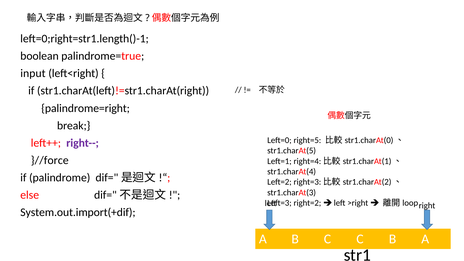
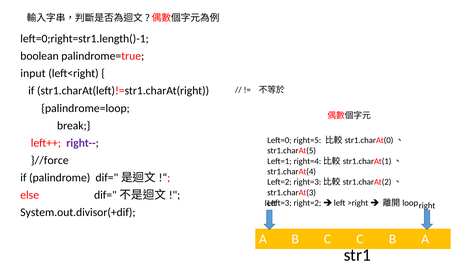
palindrome=right: palindrome=right -> palindrome=loop
System.out.import(+dif: System.out.import(+dif -> System.out.divisor(+dif
